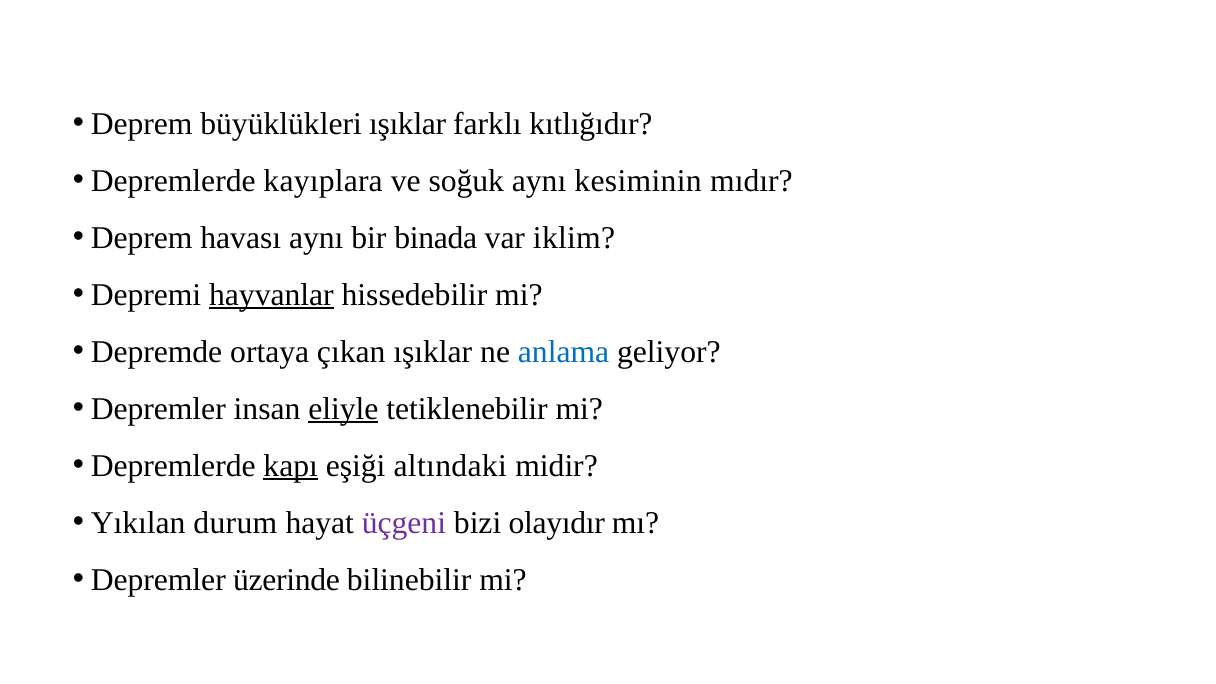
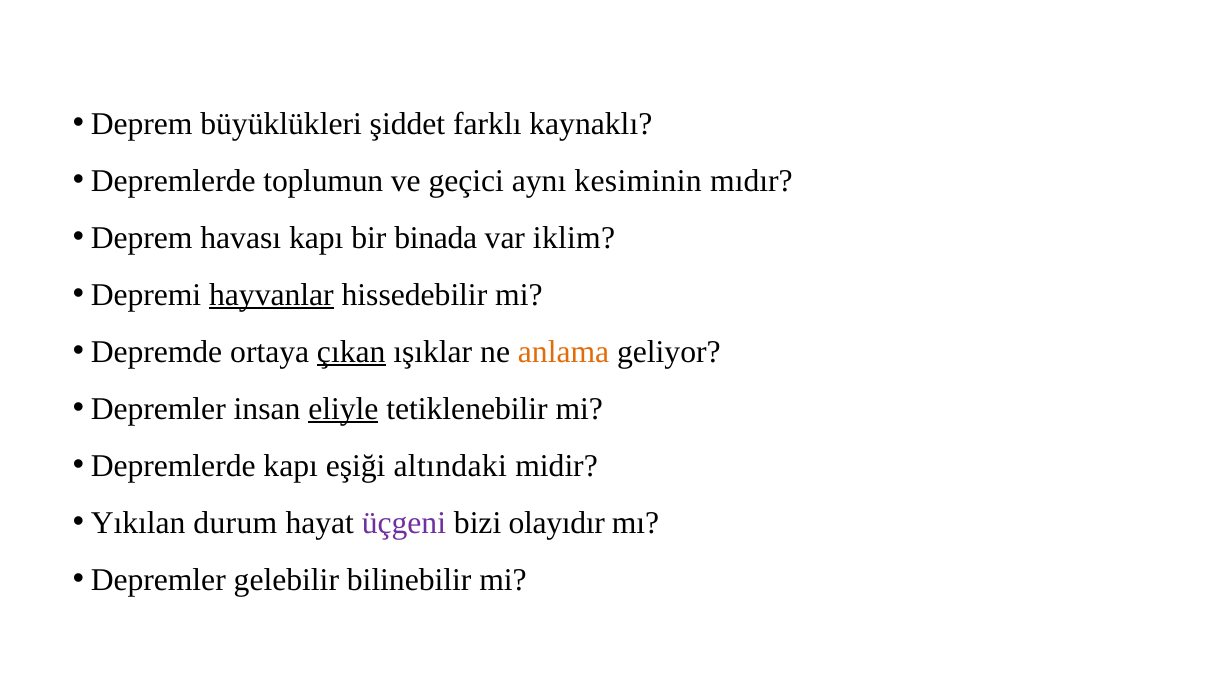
büyüklükleri ışıklar: ışıklar -> şiddet
kıtlığıdır: kıtlığıdır -> kaynaklı
kayıplara: kayıplara -> toplumun
soğuk: soğuk -> geçici
havası aynı: aynı -> kapı
çıkan underline: none -> present
anlama colour: blue -> orange
kapı at (291, 466) underline: present -> none
üzerinde: üzerinde -> gelebilir
